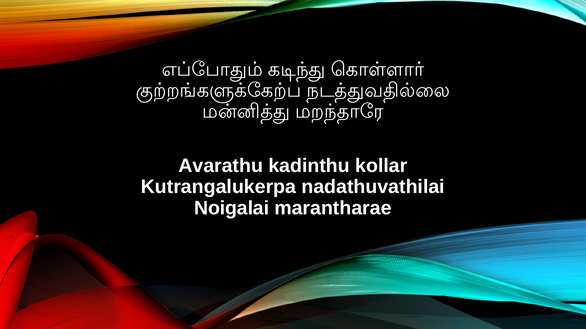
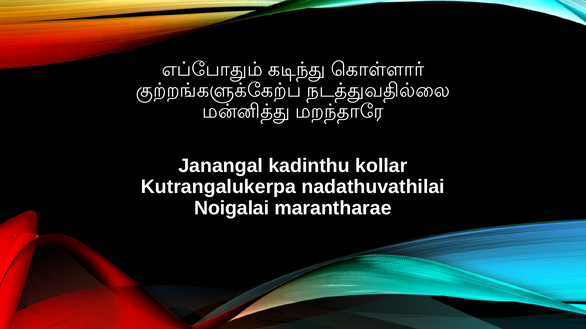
Avarathu: Avarathu -> Janangal
